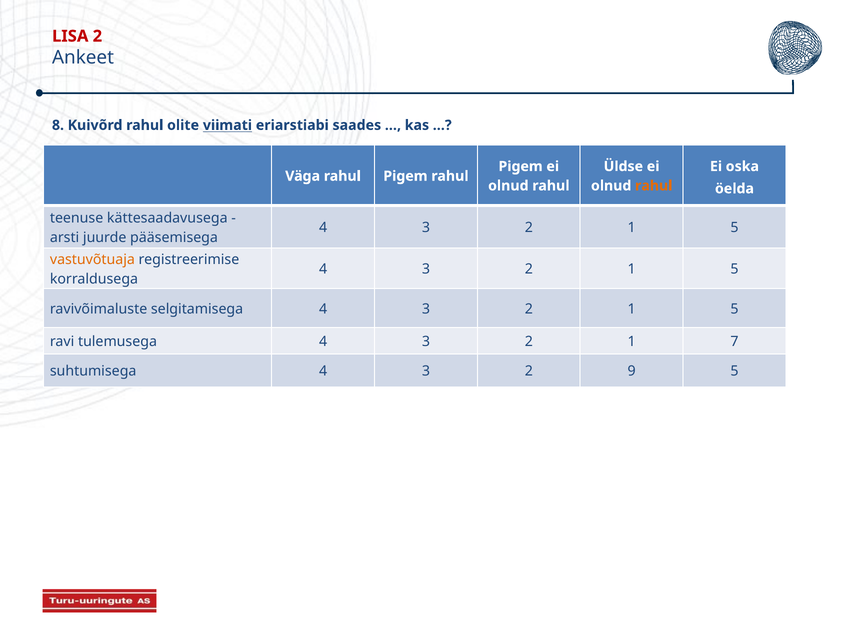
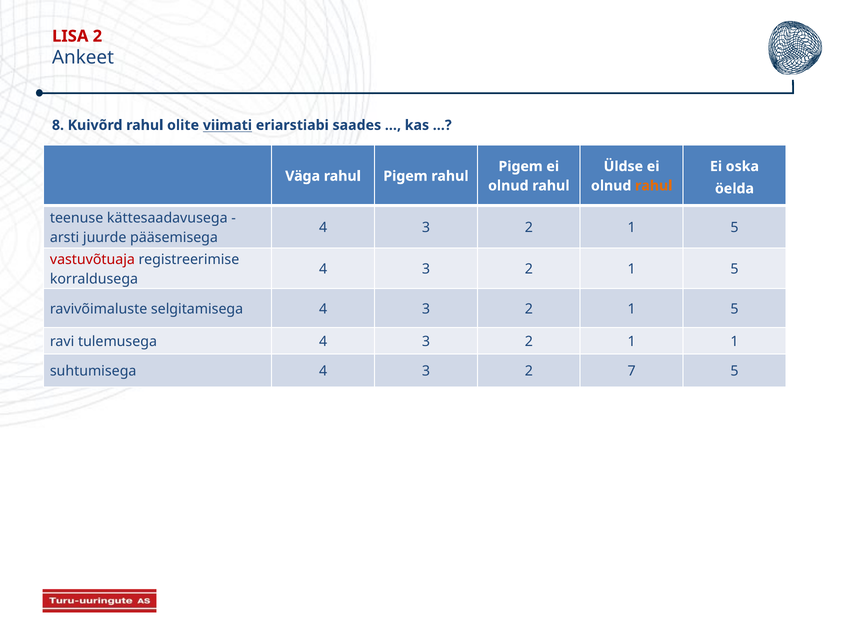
vastuvõtuaja colour: orange -> red
1 7: 7 -> 1
9: 9 -> 7
